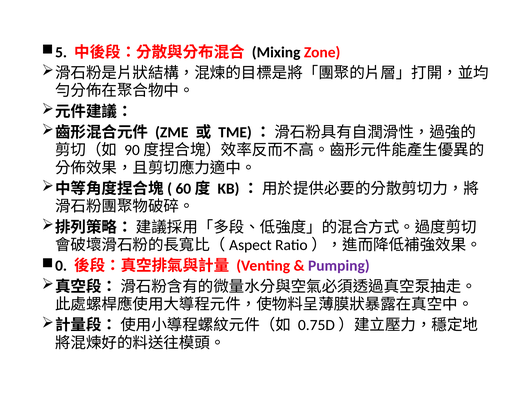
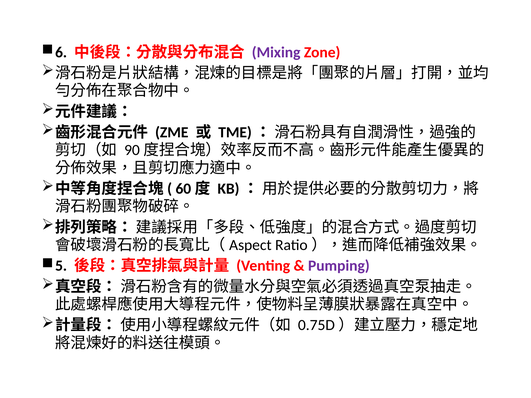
5: 5 -> 6
Mixing colour: black -> purple
0: 0 -> 5
